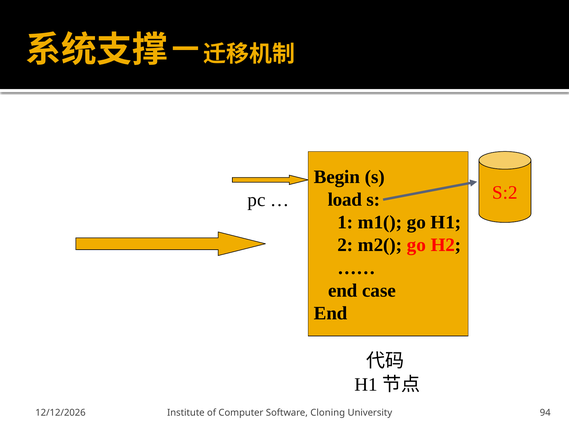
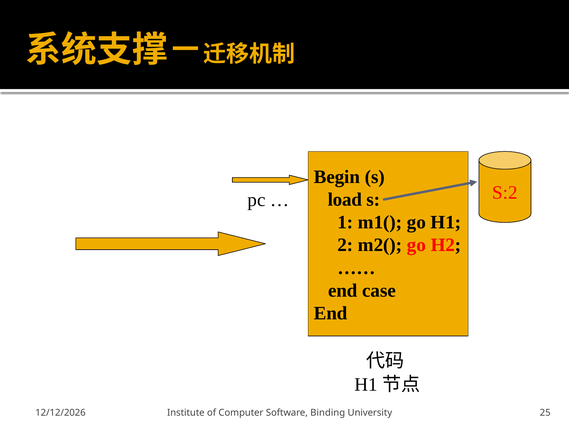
Cloning: Cloning -> Binding
94: 94 -> 25
